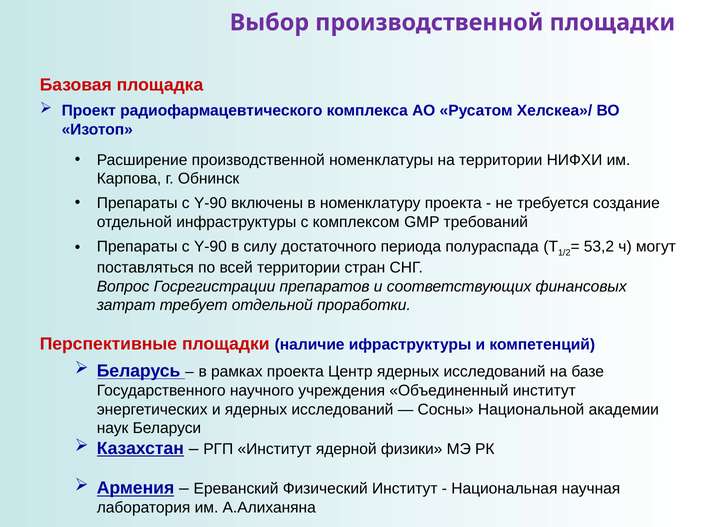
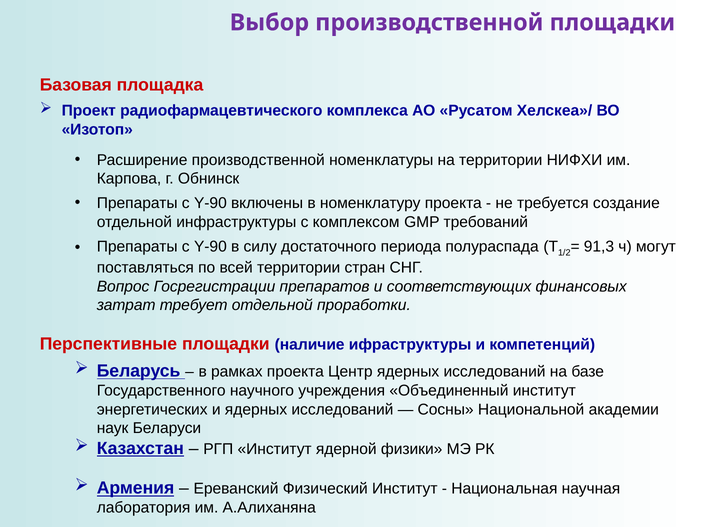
53,2: 53,2 -> 91,3
